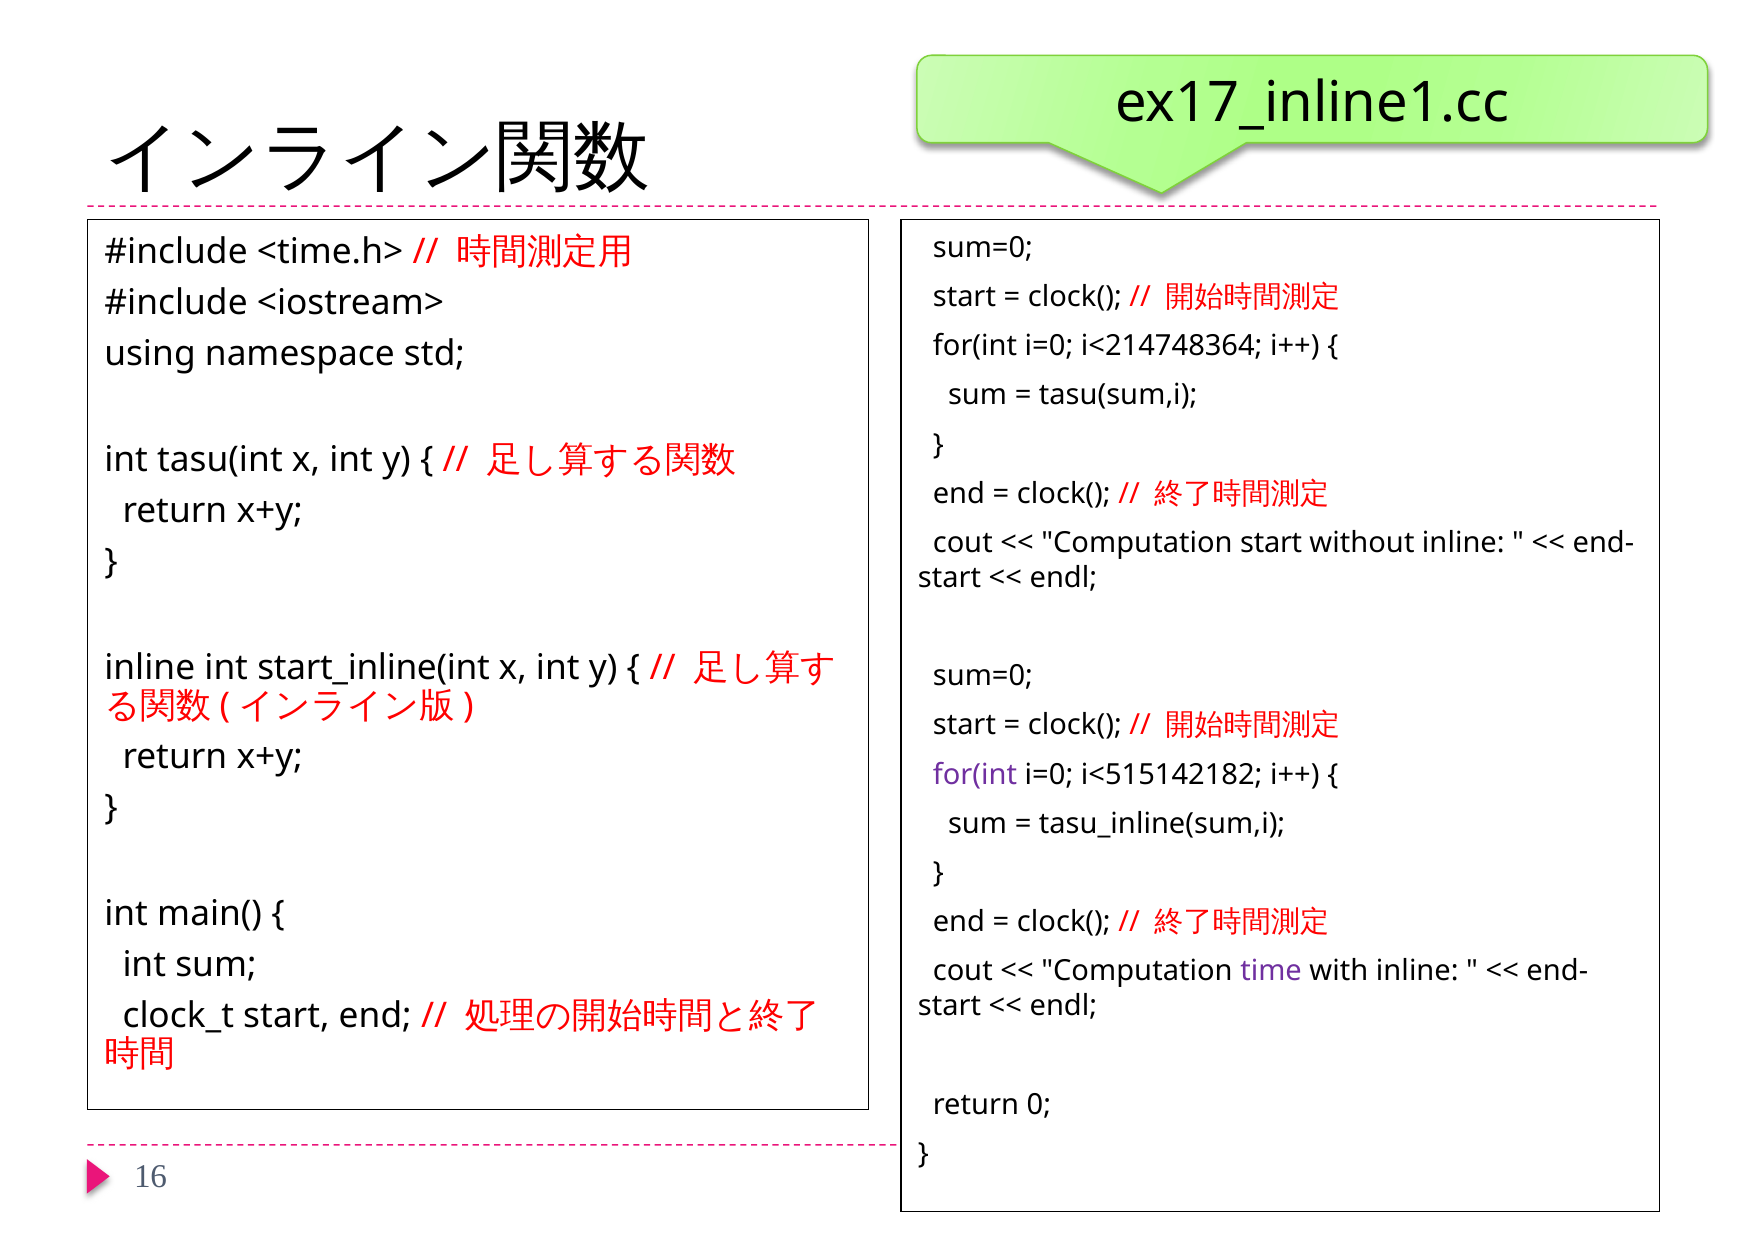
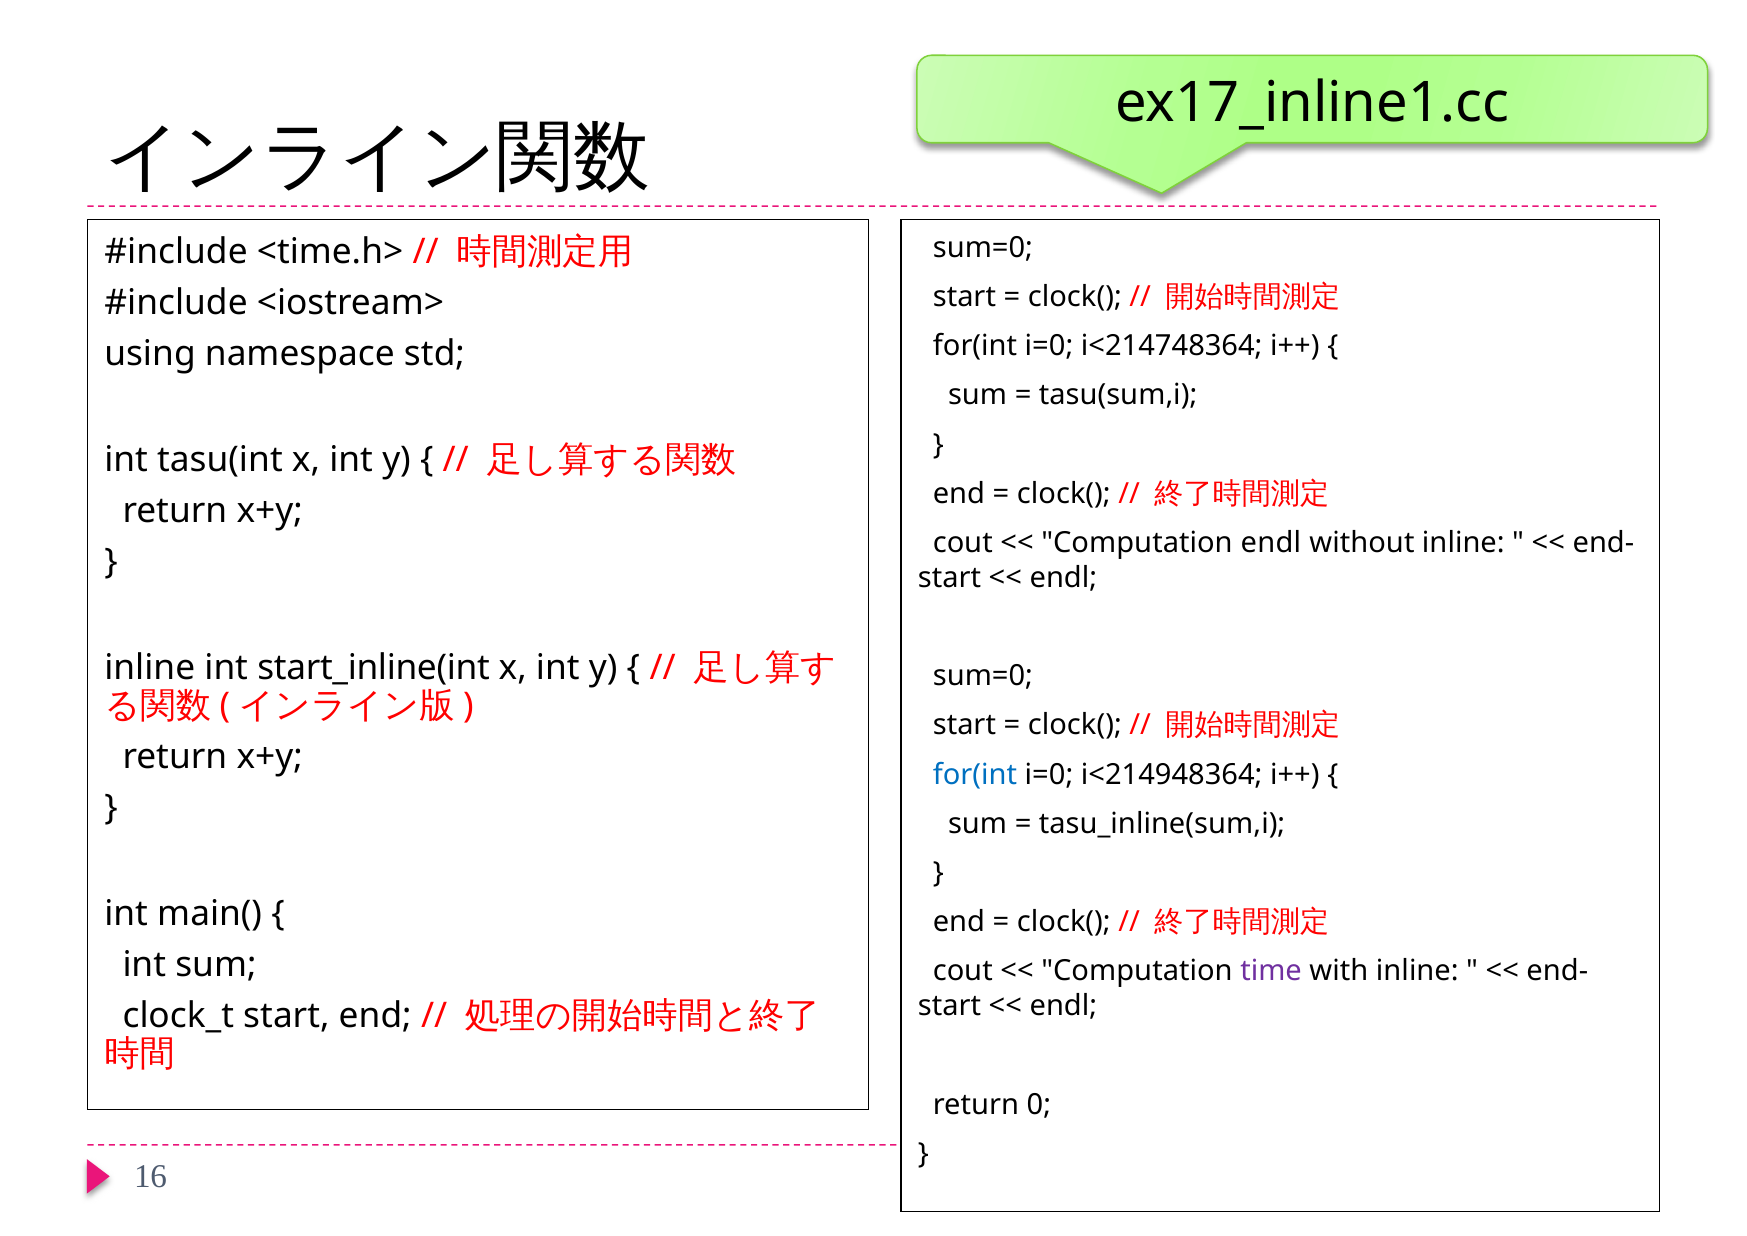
Computation start: start -> endl
for(int at (975, 774) colour: purple -> blue
i<515142182: i<515142182 -> i<214948364
